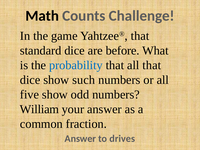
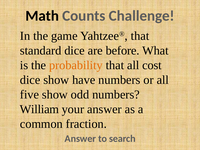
probability colour: blue -> orange
all that: that -> cost
such: such -> have
drives: drives -> search
